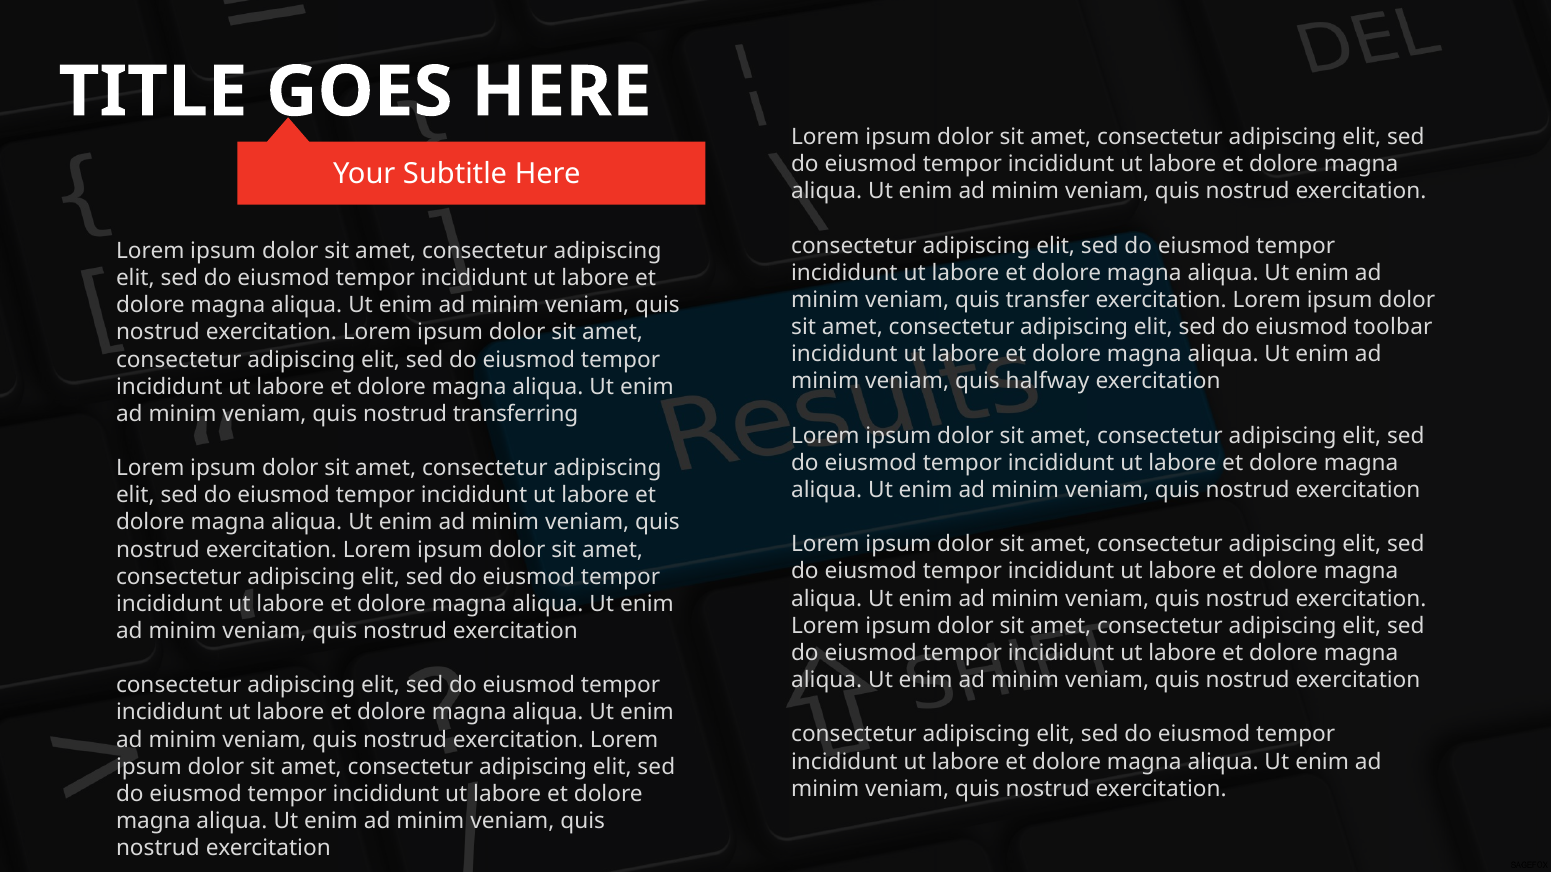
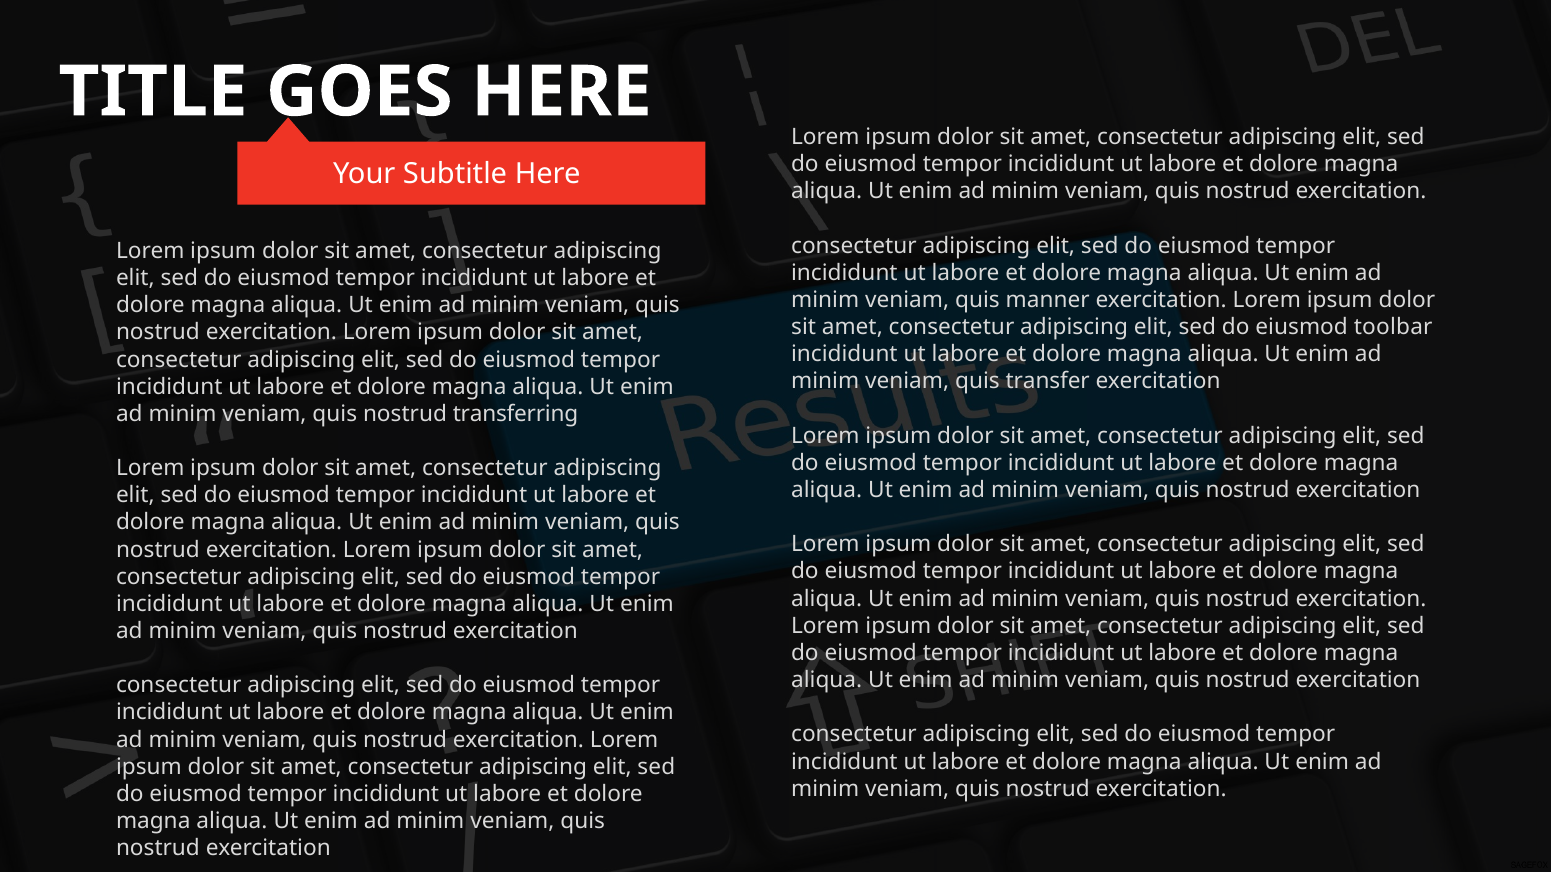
transfer: transfer -> manner
halfway: halfway -> transfer
